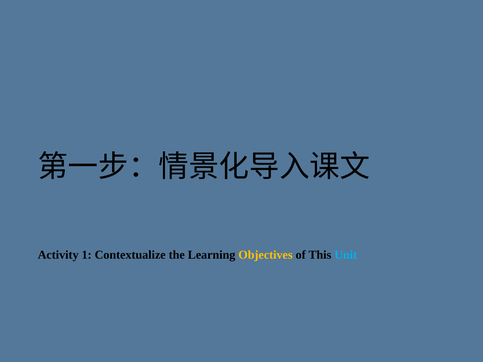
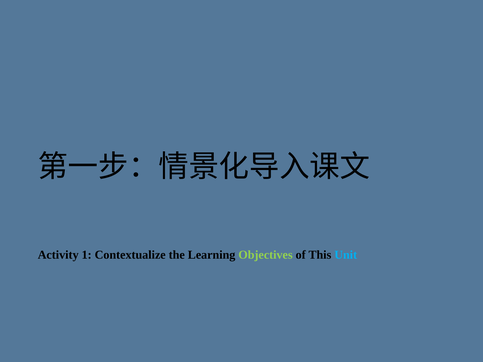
Objectives colour: yellow -> light green
